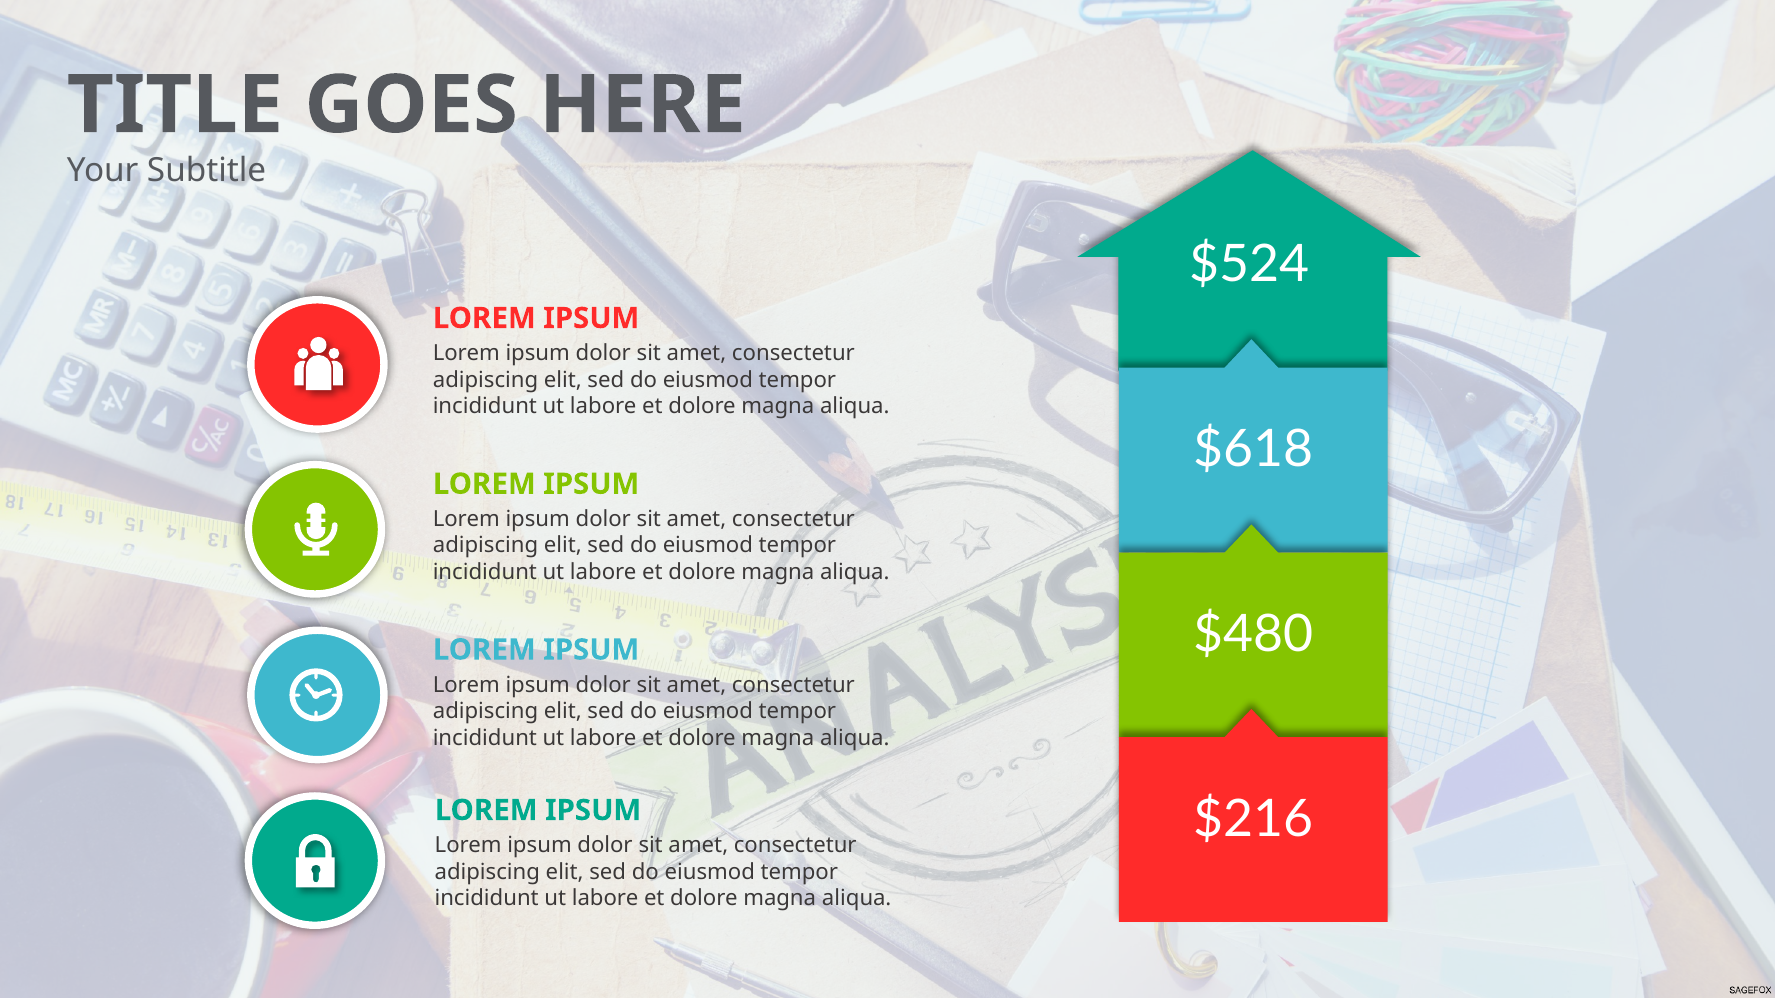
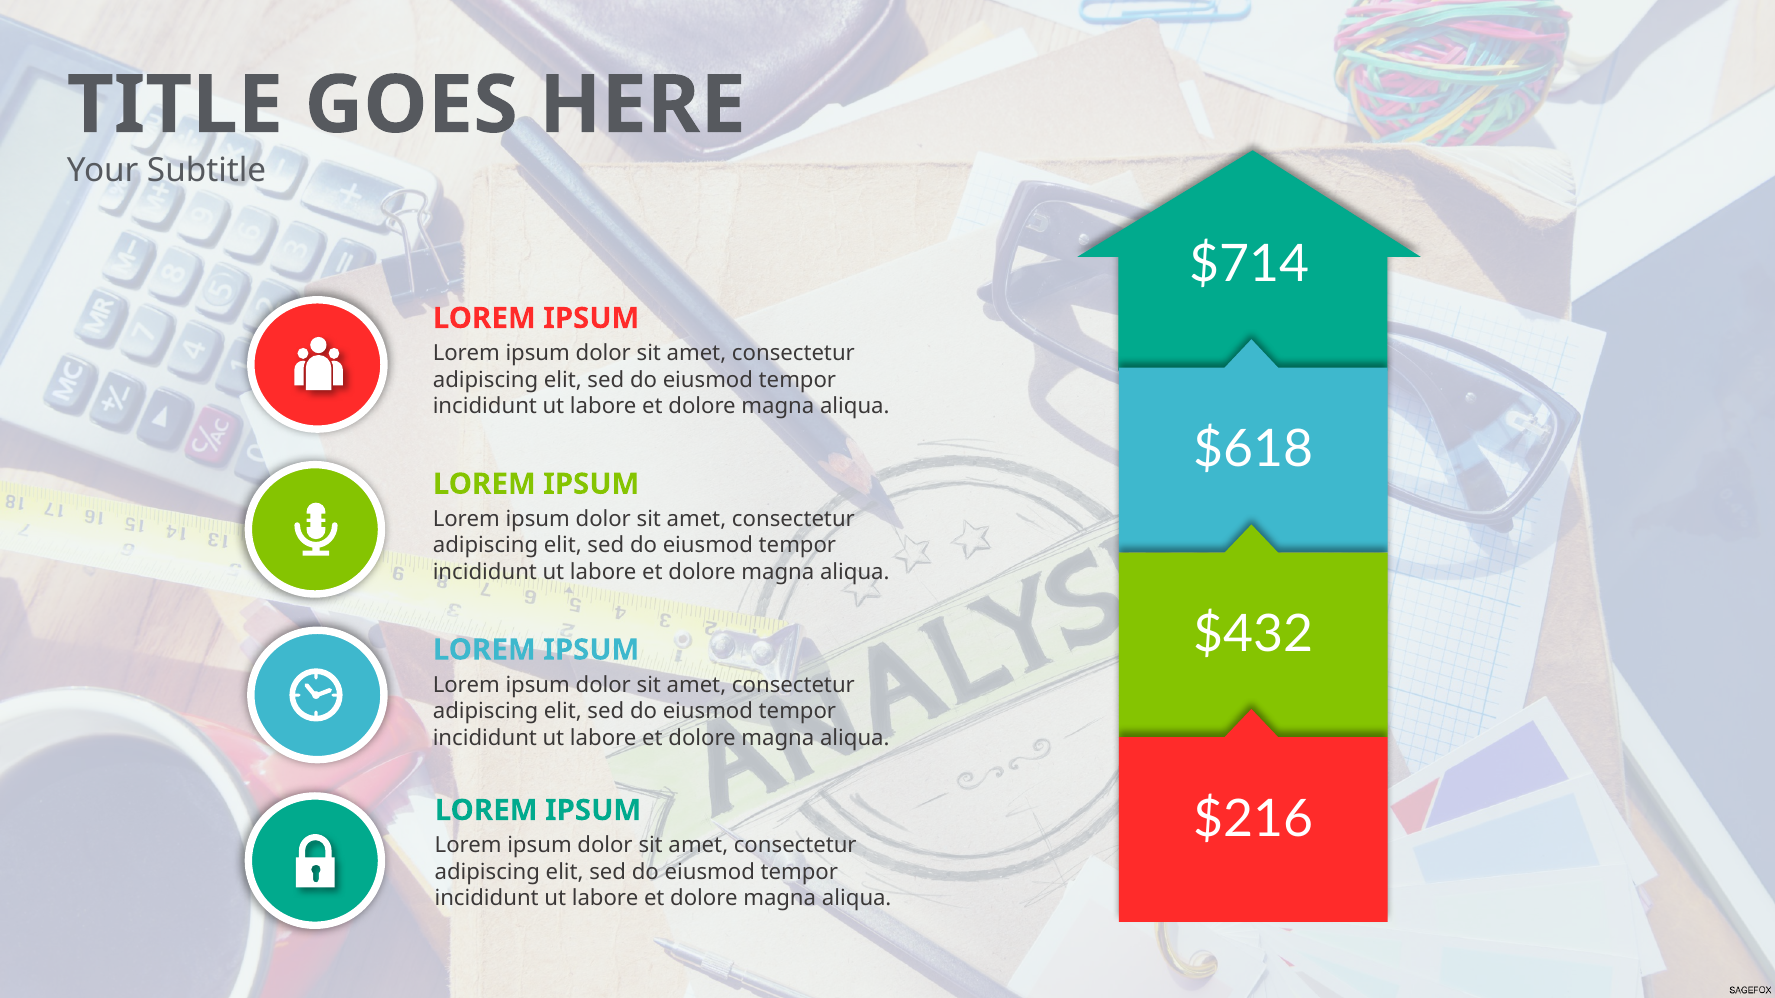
$524: $524 -> $714
$480: $480 -> $432
